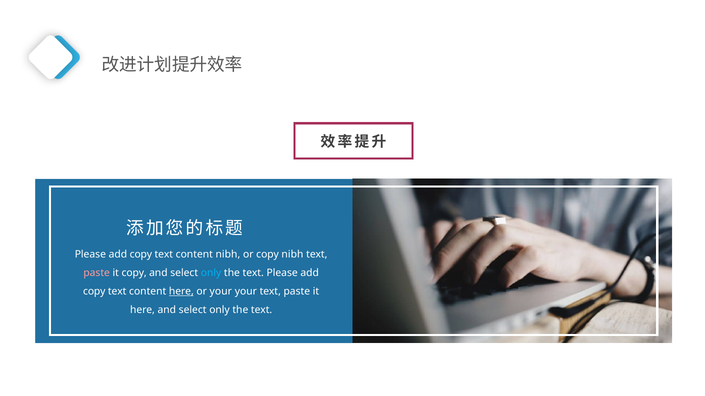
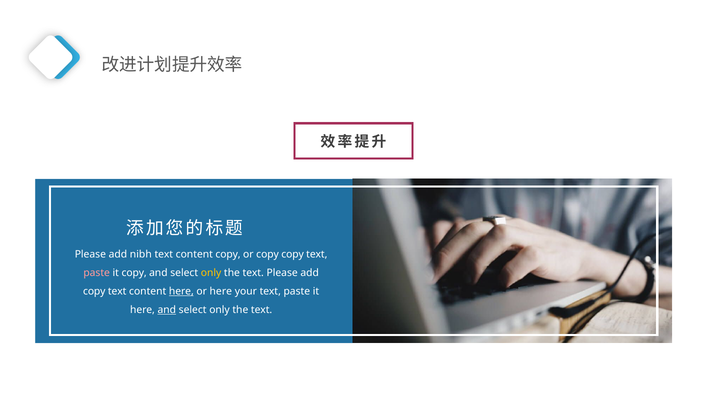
copy at (141, 255): copy -> nibh
content nibh: nibh -> copy
copy nibh: nibh -> copy
only at (211, 273) colour: light blue -> yellow
or your: your -> here
and at (167, 310) underline: none -> present
